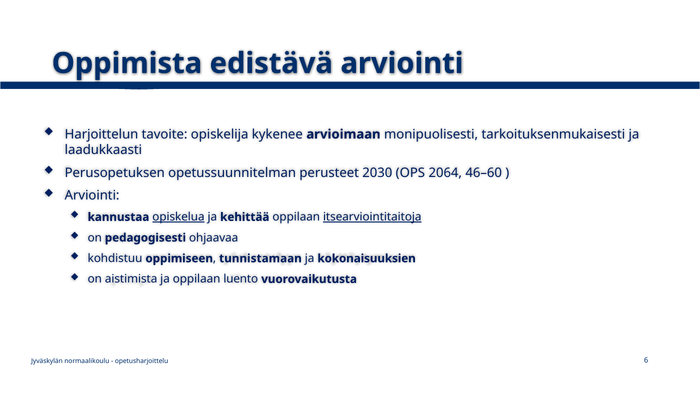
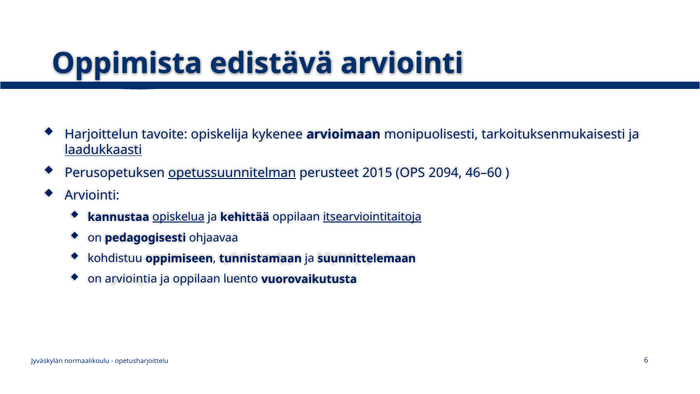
laadukkaasti underline: none -> present
opetussuunnitelman underline: none -> present
2030: 2030 -> 2015
2064: 2064 -> 2094
kokonaisuuksien: kokonaisuuksien -> suunnittelemaan
aistimista: aistimista -> arviointia
